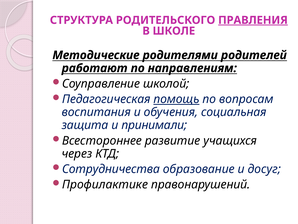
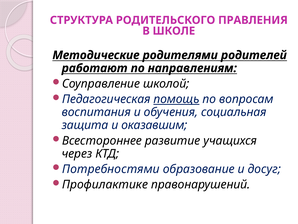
ПРАВЛЕНИЯ underline: present -> none
принимали: принимали -> оказавшим
Сотрудничества: Сотрудничества -> Потребностями
